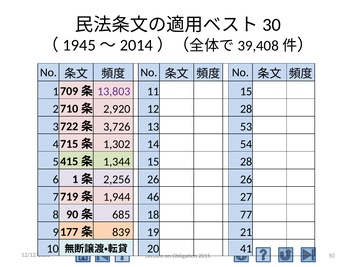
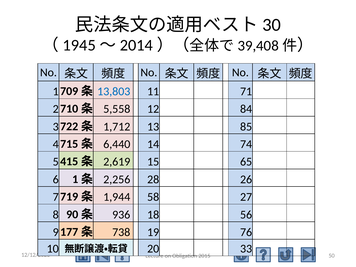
13,803 colour: purple -> blue
11 15: 15 -> 71
2,920: 2,920 -> 5,558
12 28: 28 -> 84
3,726: 3,726 -> 1,712
53: 53 -> 85
1,302: 1,302 -> 6,440
54: 54 -> 74
1,344: 1,344 -> 2,619
15 28: 28 -> 65
2,256 26: 26 -> 28
46: 46 -> 58
685: 685 -> 936
77: 77 -> 56
839: 839 -> 738
21: 21 -> 76
41: 41 -> 33
